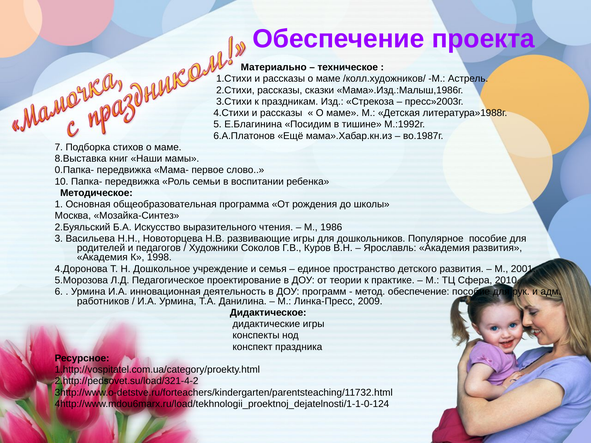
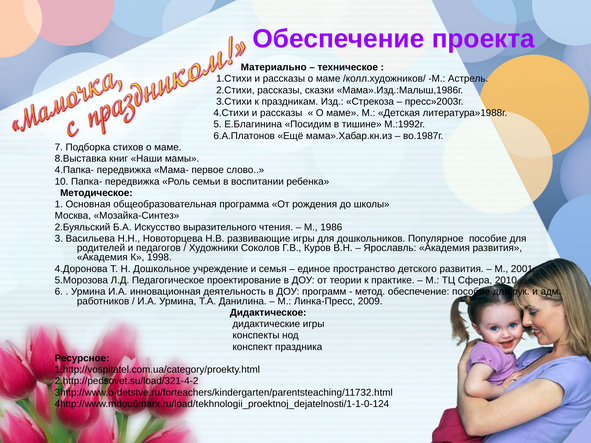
0.Папка-: 0.Папка- -> 4.Папка-
